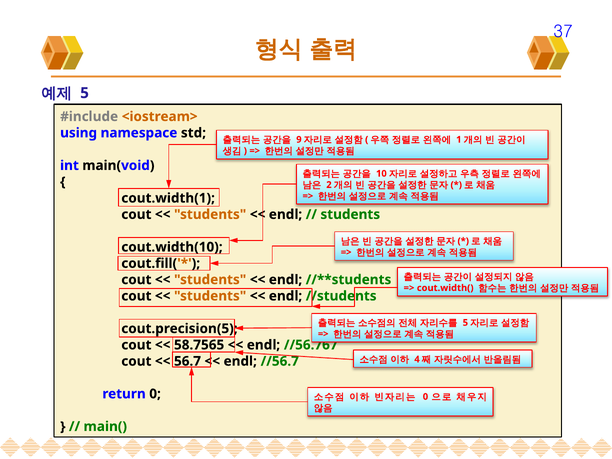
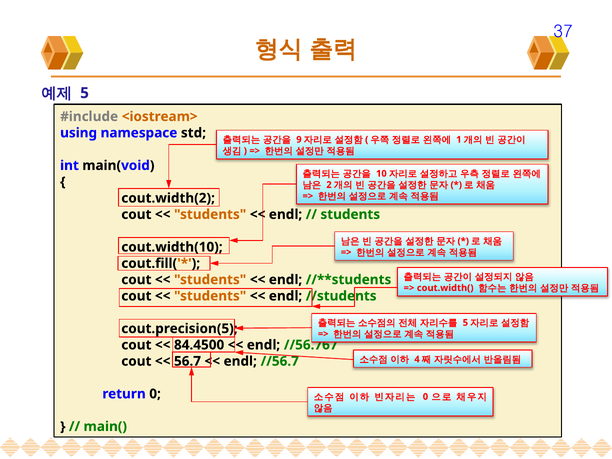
cout.width(1: cout.width(1 -> cout.width(2
58.7565: 58.7565 -> 84.4500
